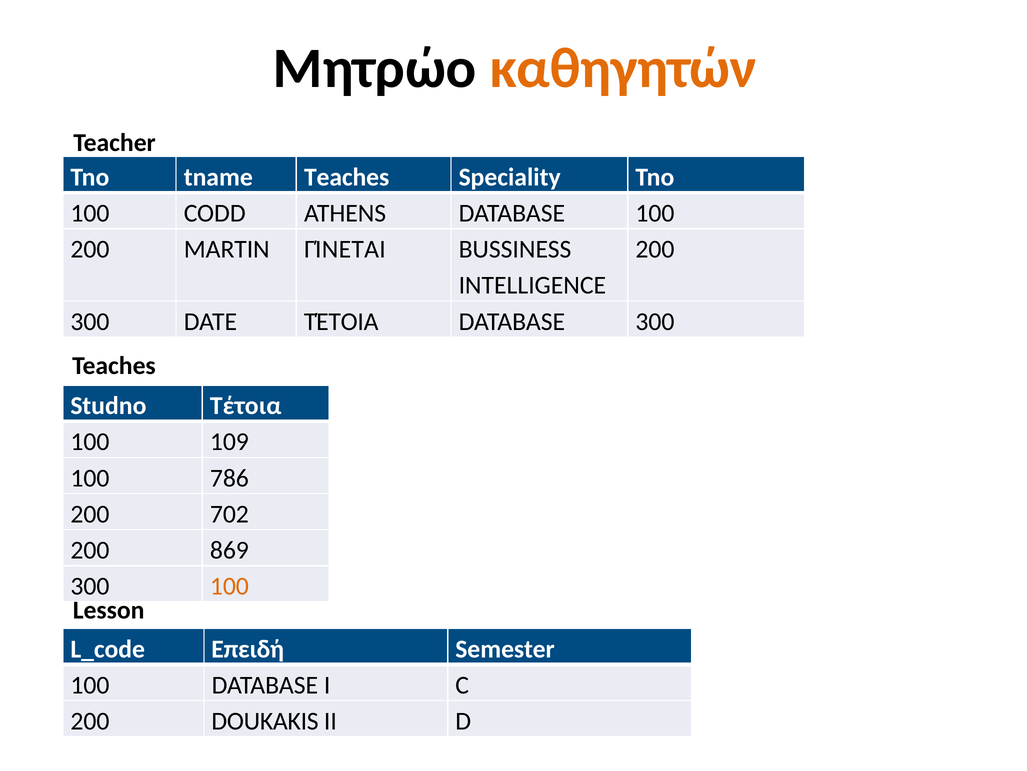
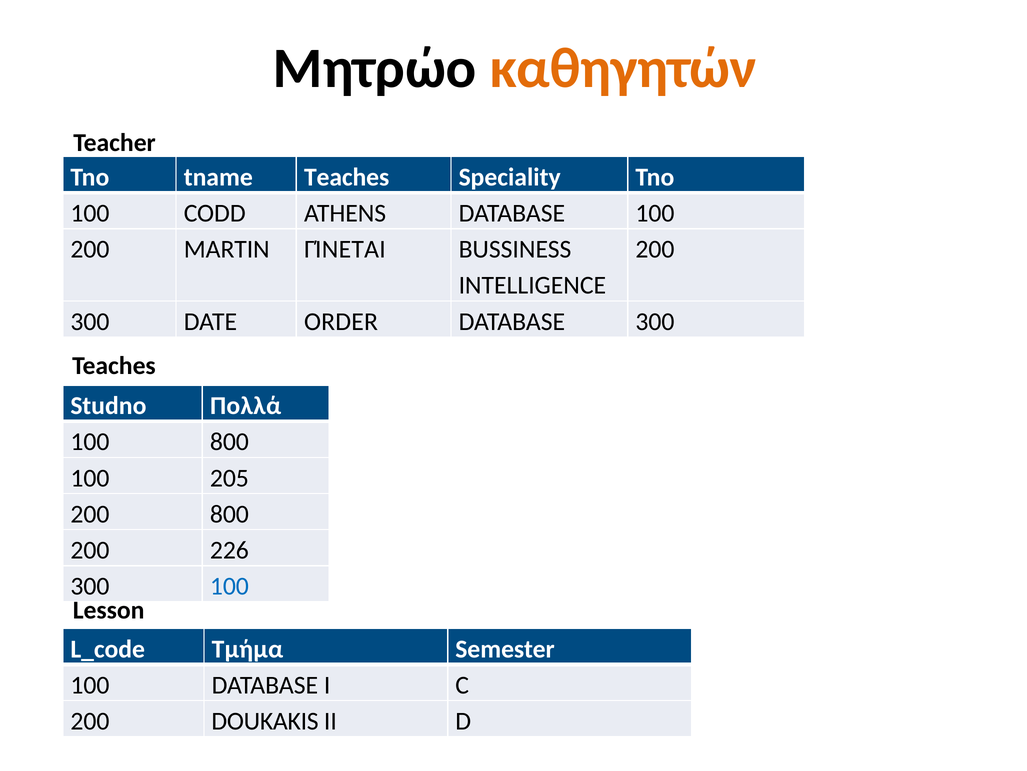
DATE ΤΈΤΟΙΑ: ΤΈΤΟΙΑ -> ORDER
Studno Τέτοια: Τέτοια -> Πολλά
100 109: 109 -> 800
786: 786 -> 205
200 702: 702 -> 800
869: 869 -> 226
100 at (229, 586) colour: orange -> blue
Επειδή: Επειδή -> Τμήμα
